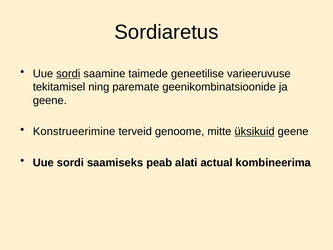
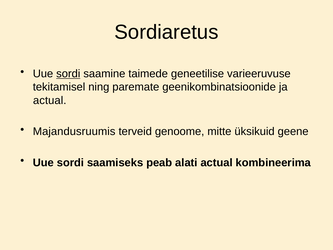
geene at (50, 100): geene -> actual
Konstrueerimine: Konstrueerimine -> Majandusruumis
üksikuid underline: present -> none
